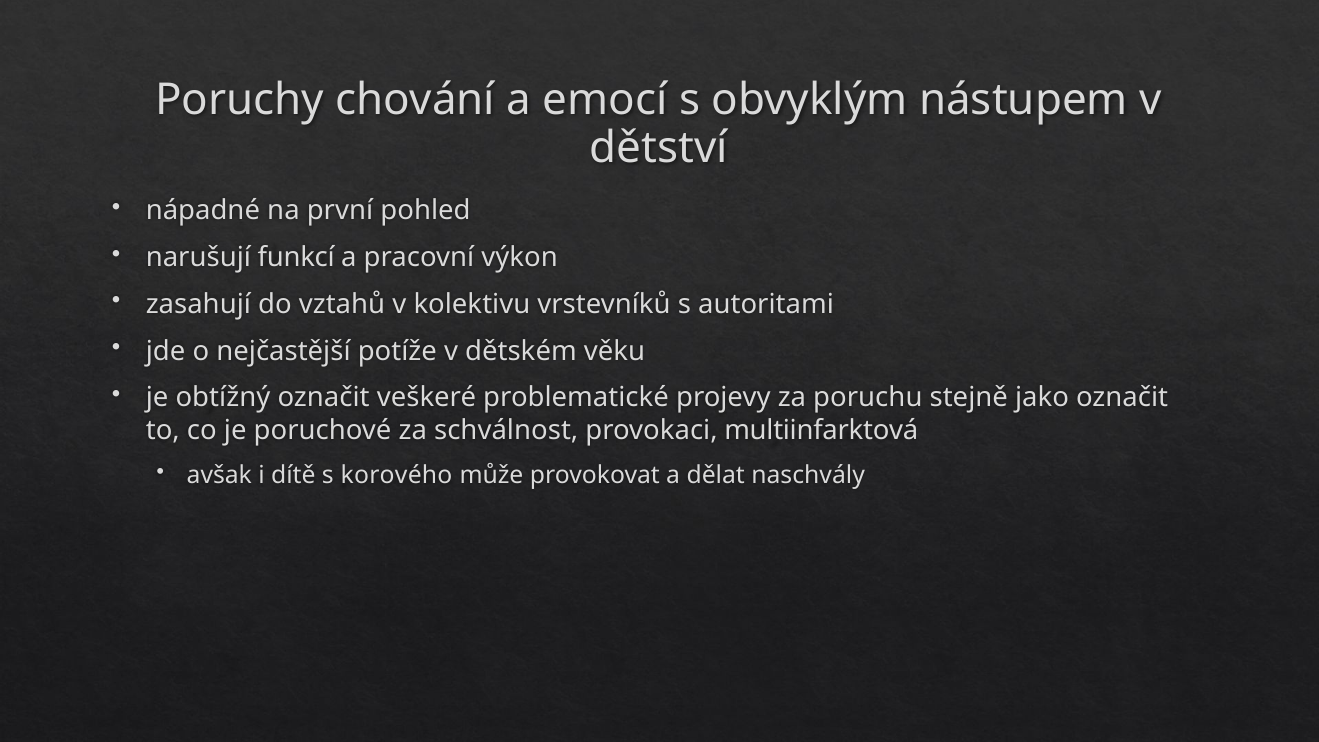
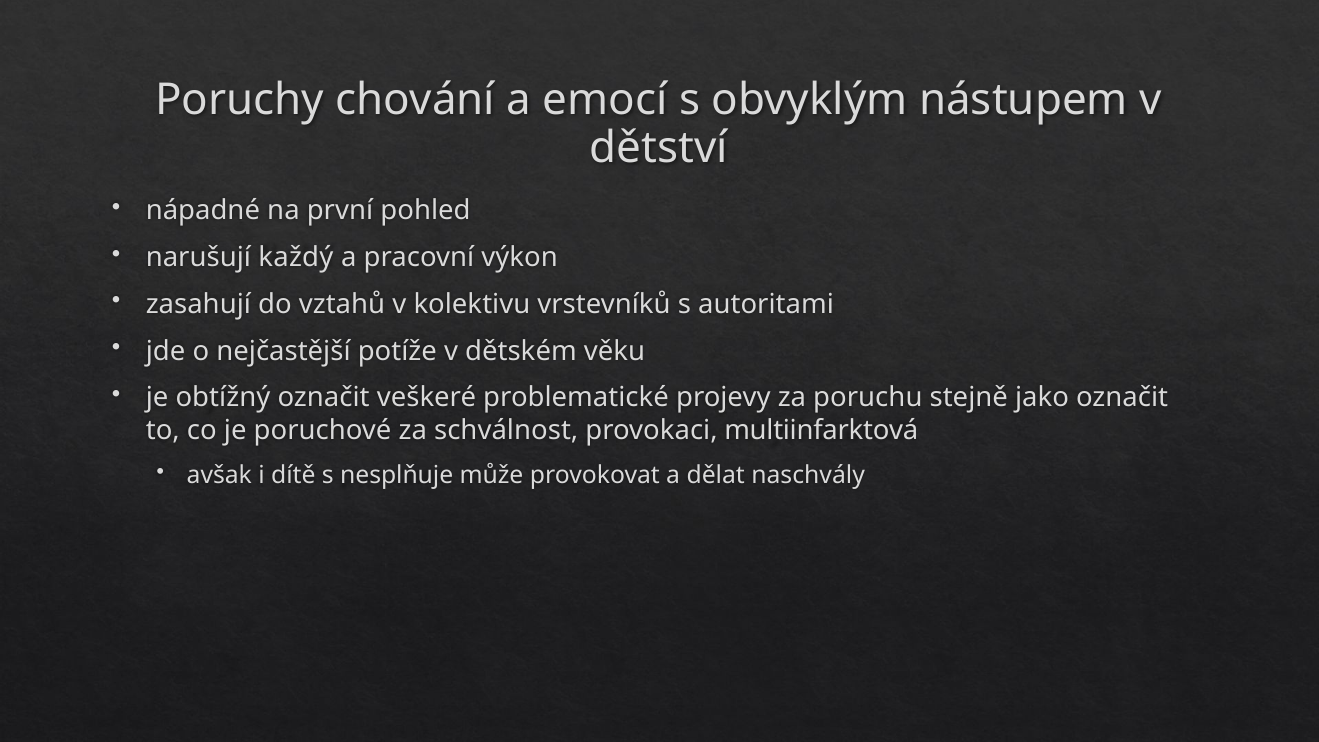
funkcí: funkcí -> každý
korového: korového -> nesplňuje
